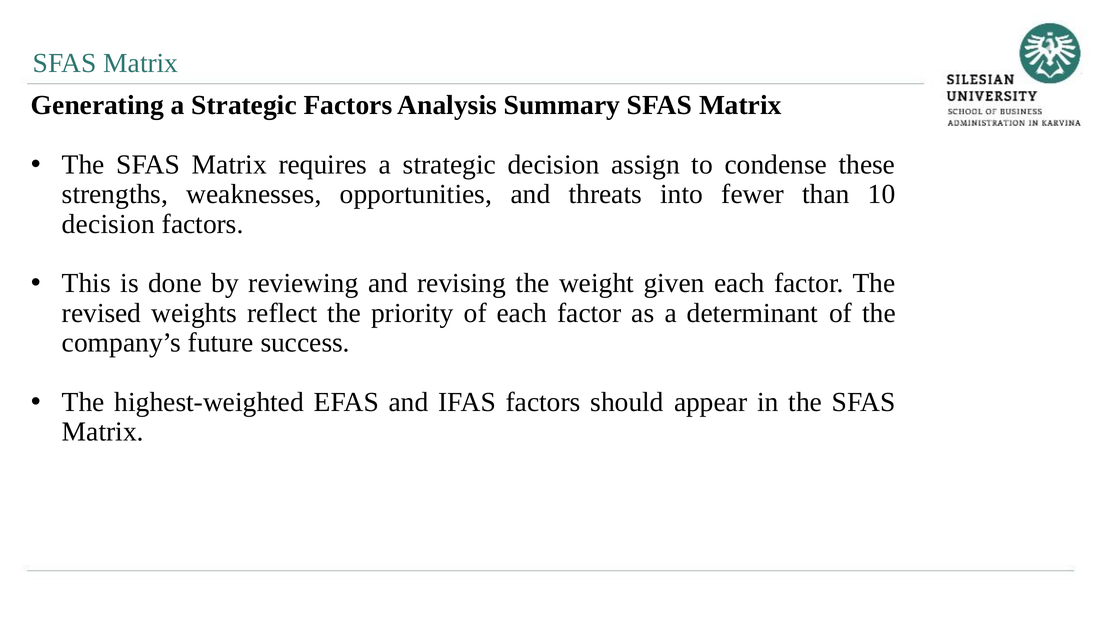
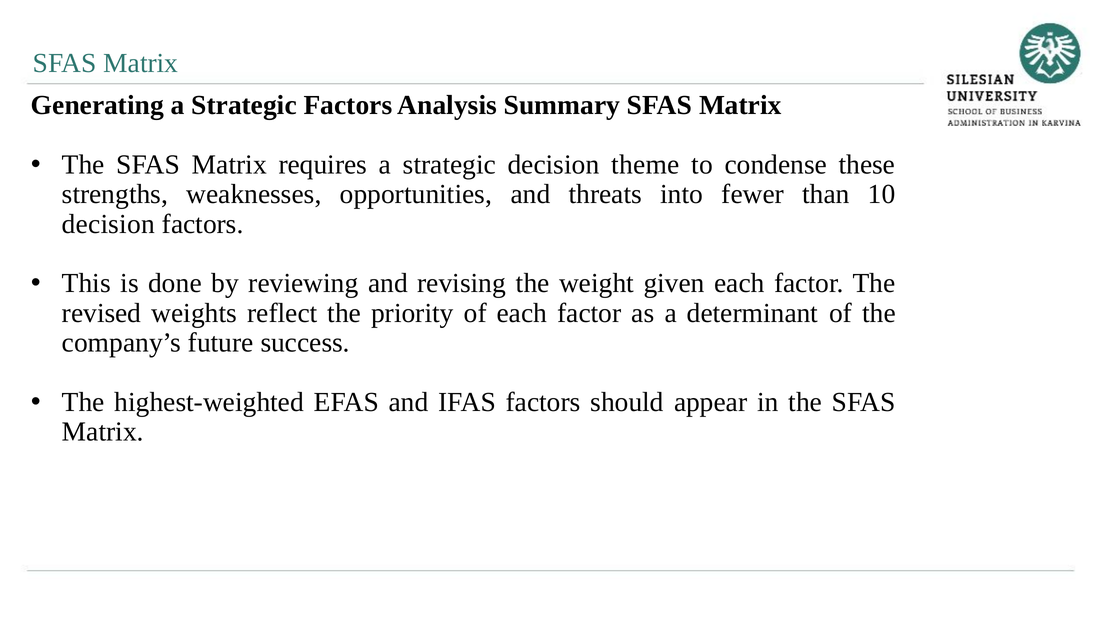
assign: assign -> theme
